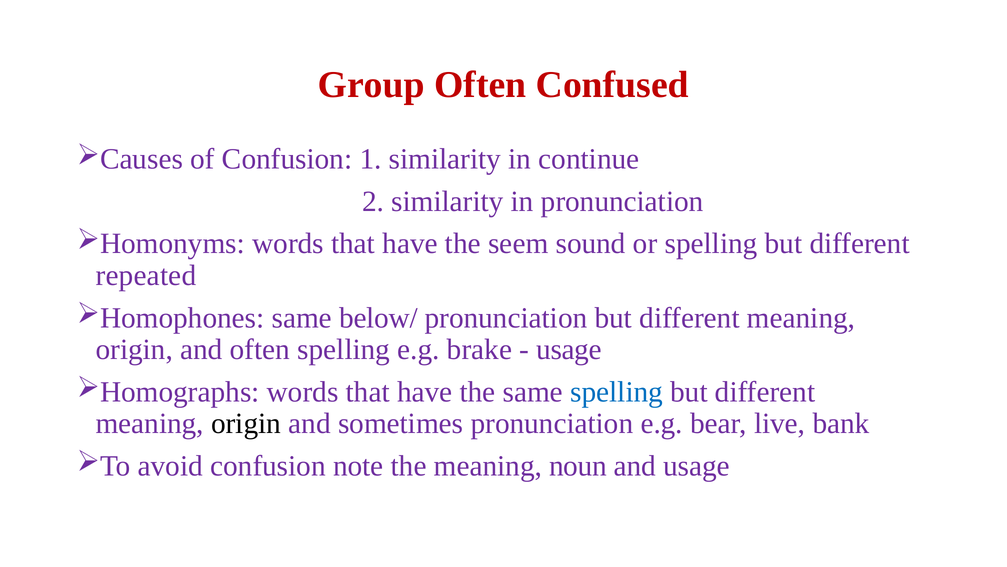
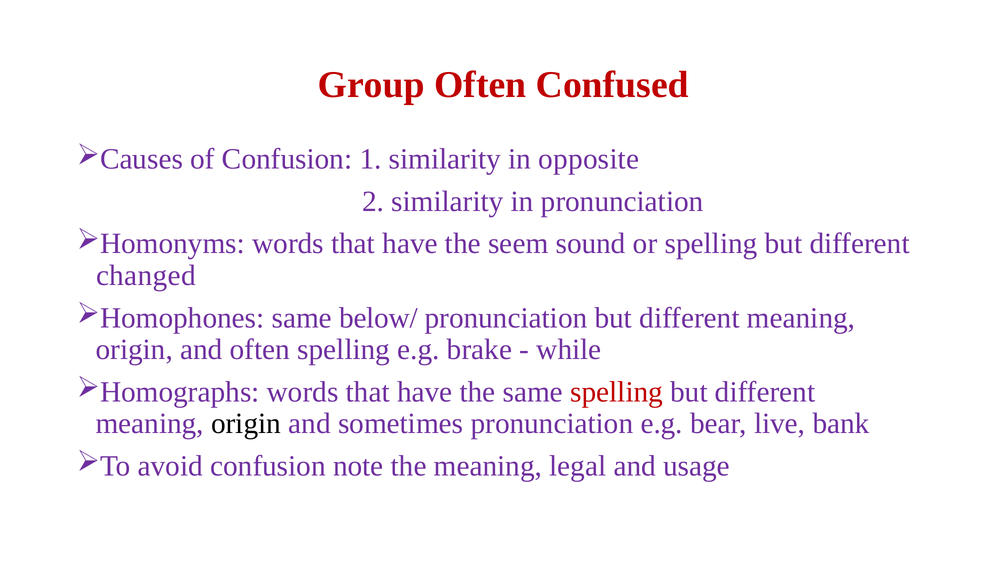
continue: continue -> opposite
repeated: repeated -> changed
usage at (569, 349): usage -> while
spelling at (617, 391) colour: blue -> red
noun: noun -> legal
